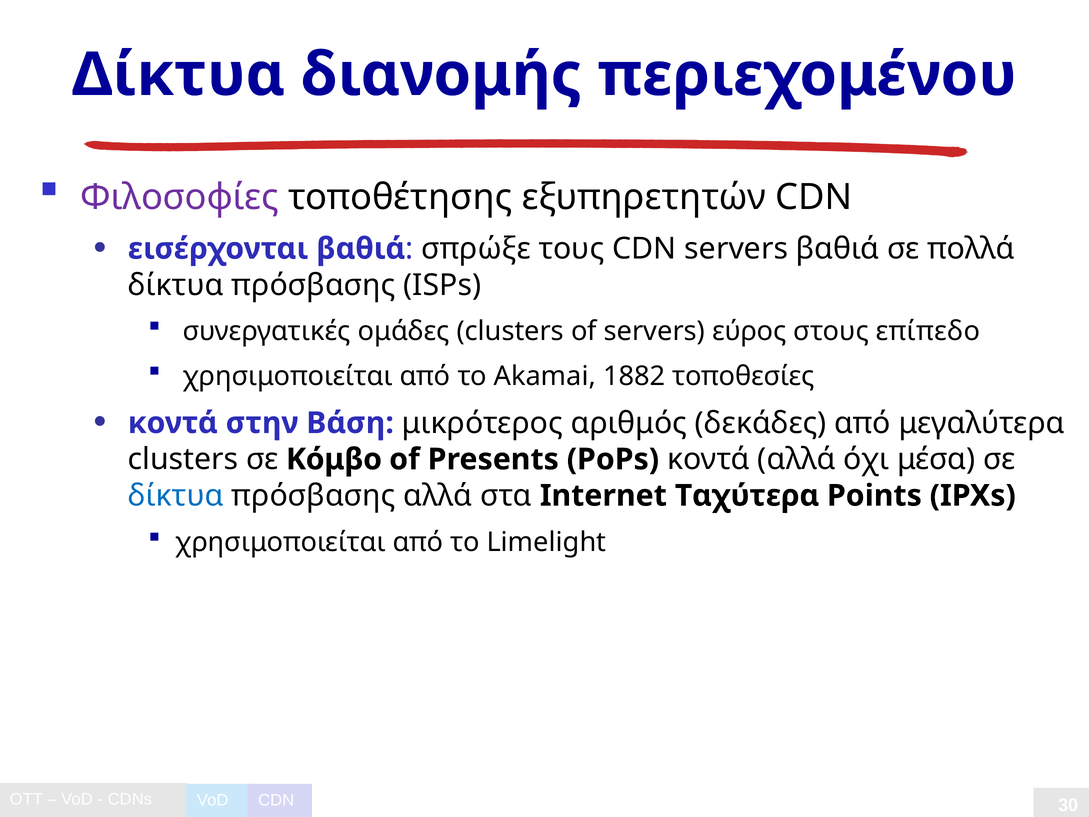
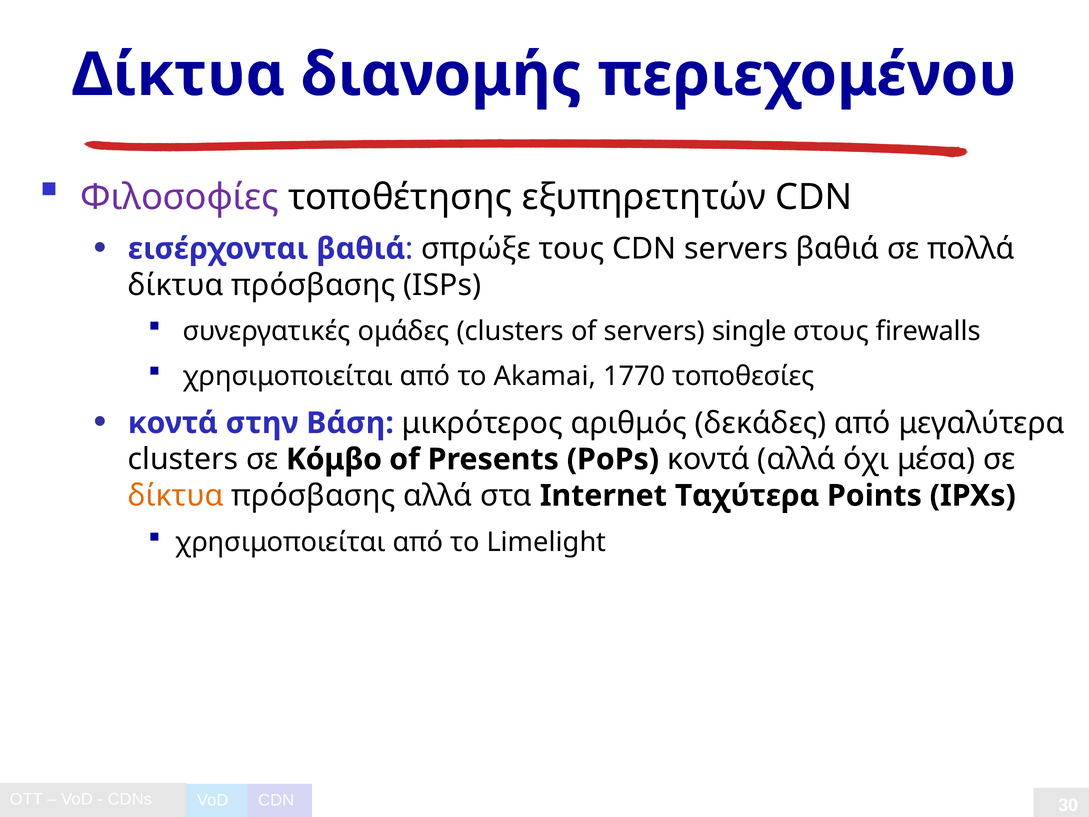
εύρος: εύρος -> single
επίπεδο: επίπεδο -> firewalls
1882: 1882 -> 1770
δίκτυα at (176, 496) colour: blue -> orange
